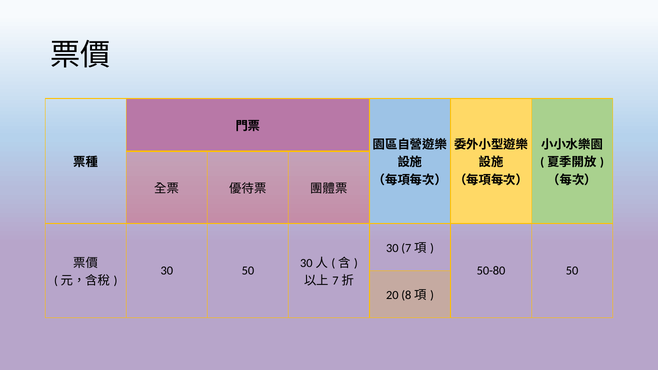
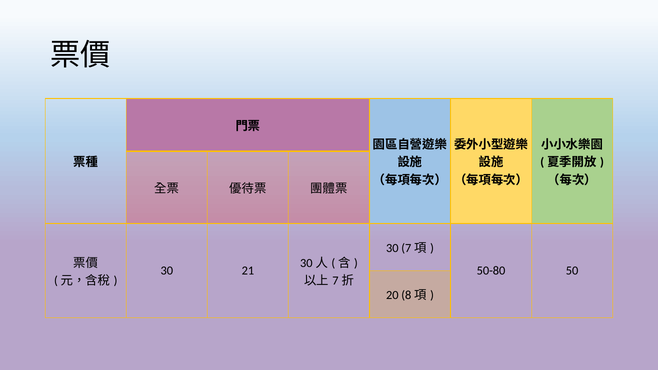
30 50: 50 -> 21
